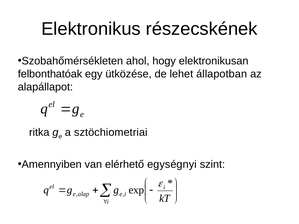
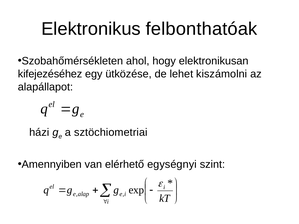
részecskének: részecskének -> felbonthatóak
felbonthatóak: felbonthatóak -> kifejezéséhez
állapotban: állapotban -> kiszámolni
ritka: ritka -> házi
